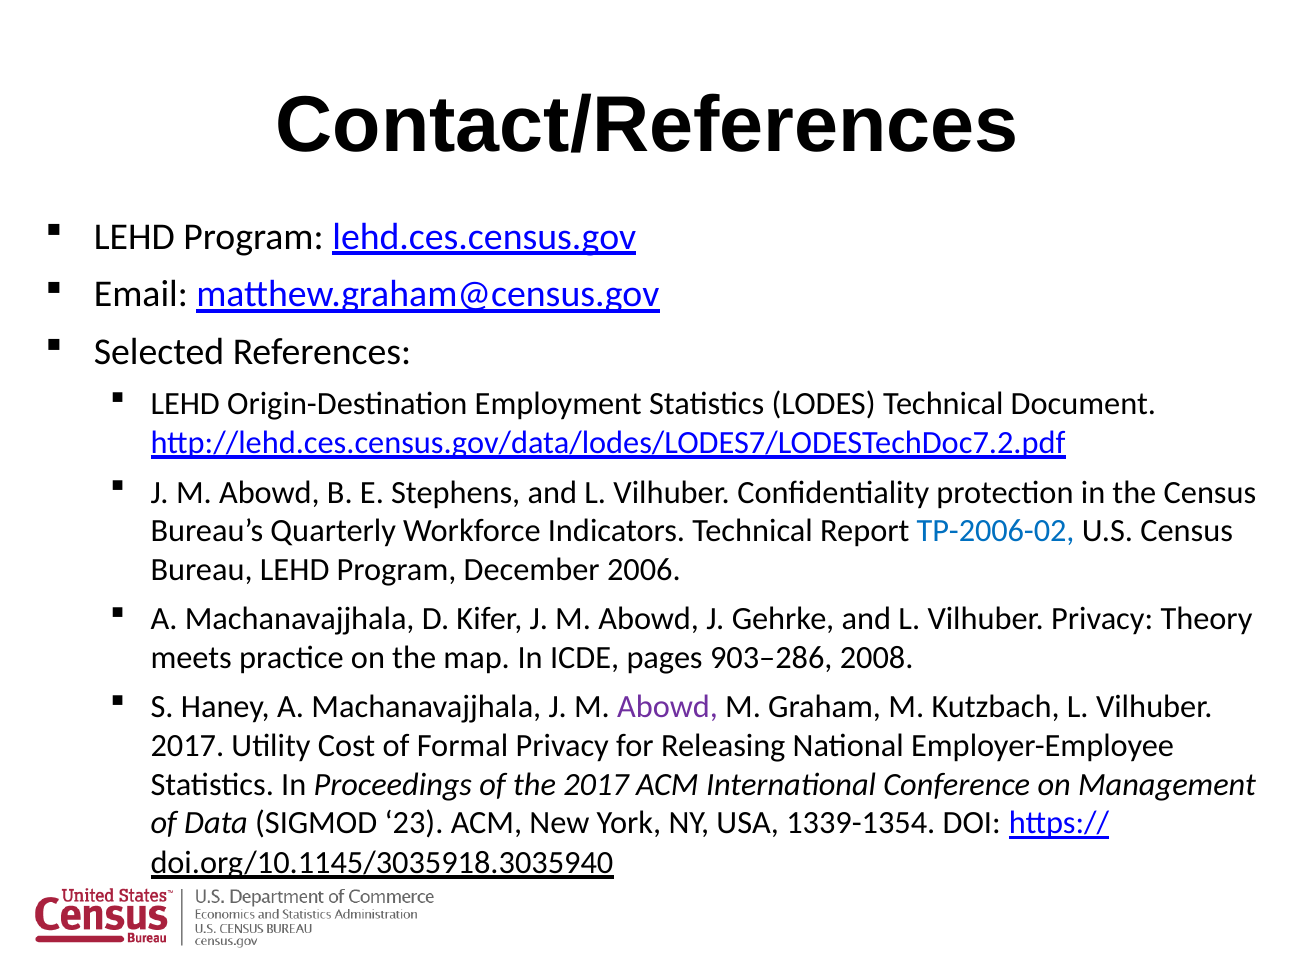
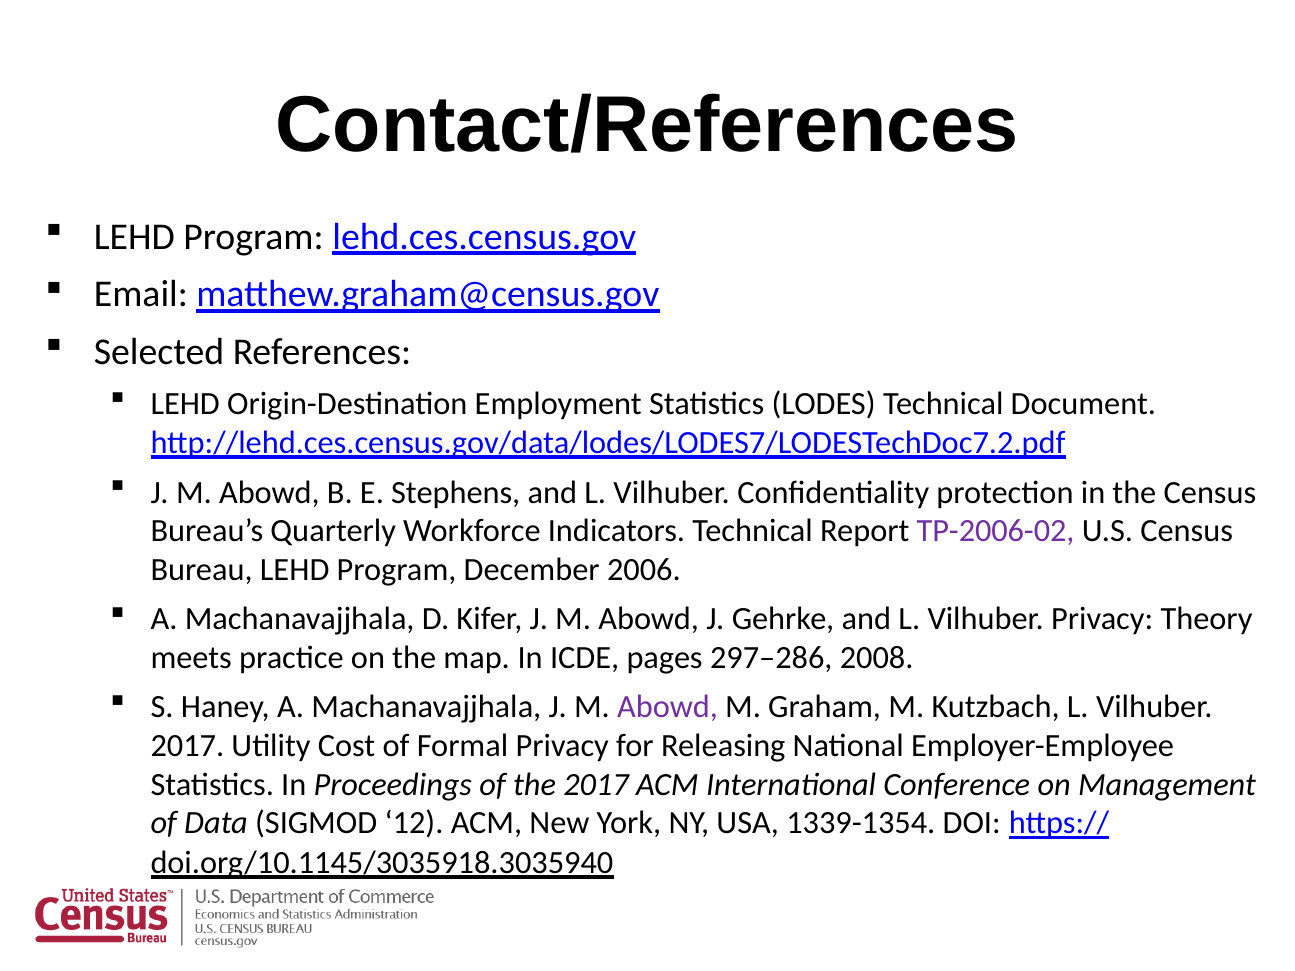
TP-2006-02 colour: blue -> purple
903–286: 903–286 -> 297–286
23: 23 -> 12
